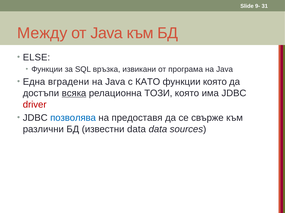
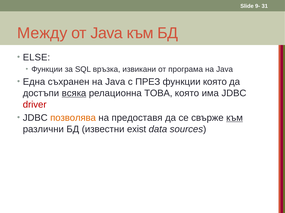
вградени: вградени -> съхранен
КАТО: КАТО -> ПРЕЗ
ТОЗИ: ТОЗИ -> ТОВА
позволява colour: blue -> orange
към at (235, 118) underline: none -> present
известни data: data -> exist
